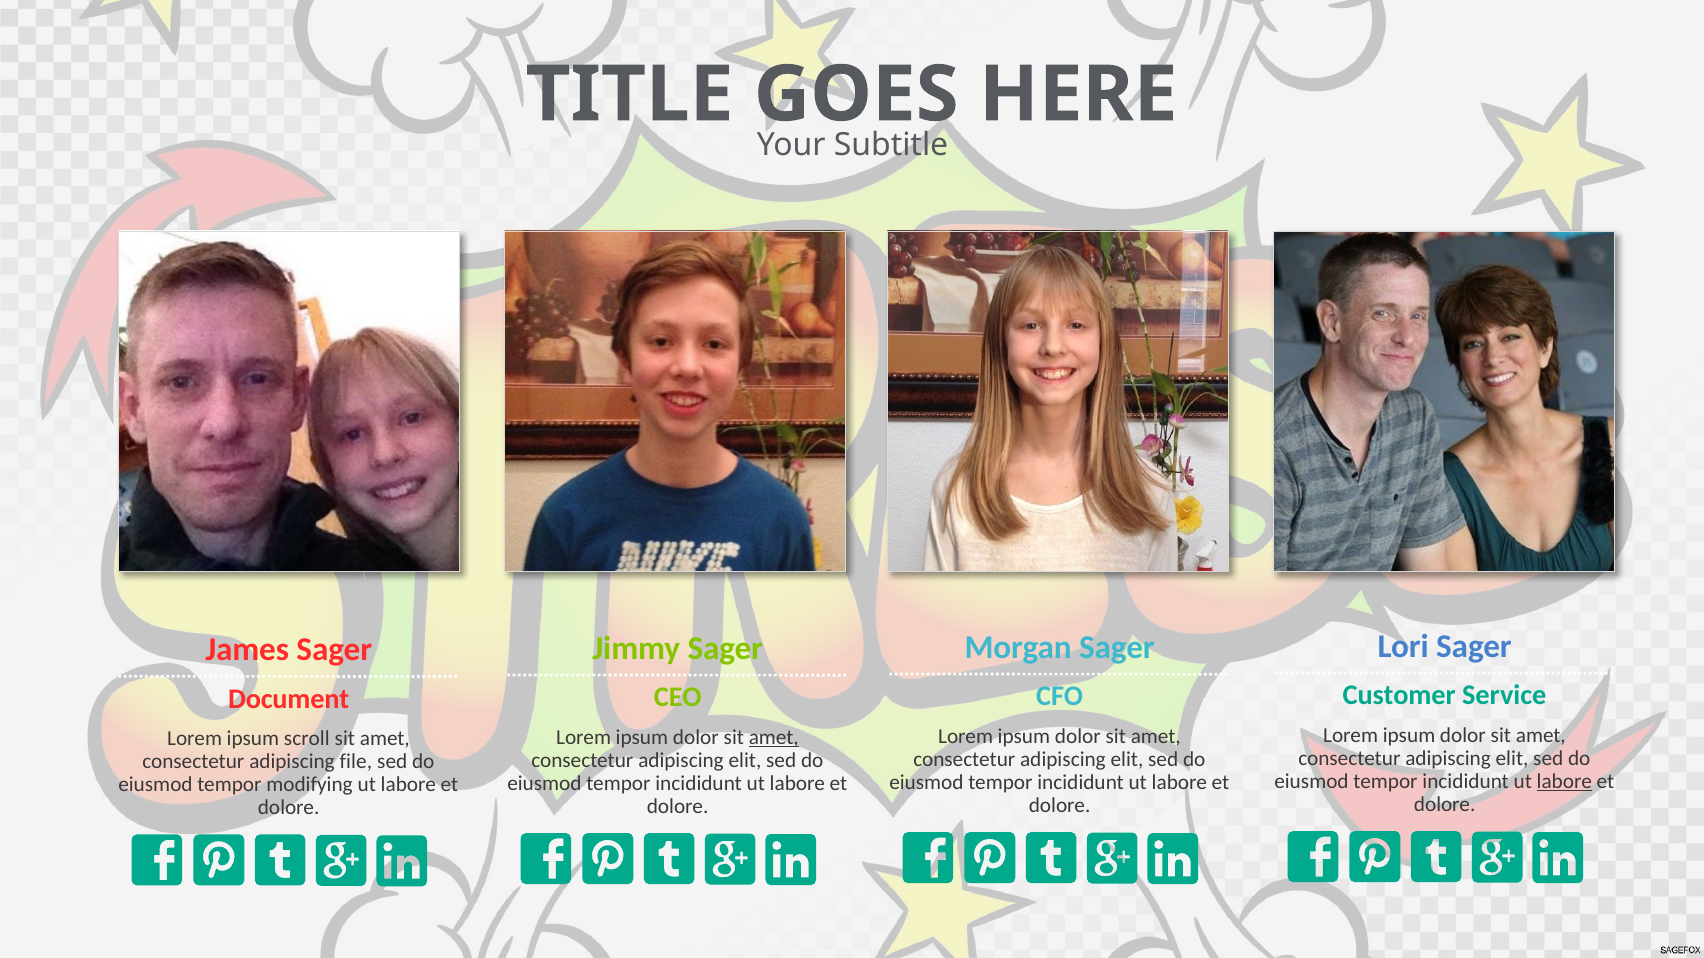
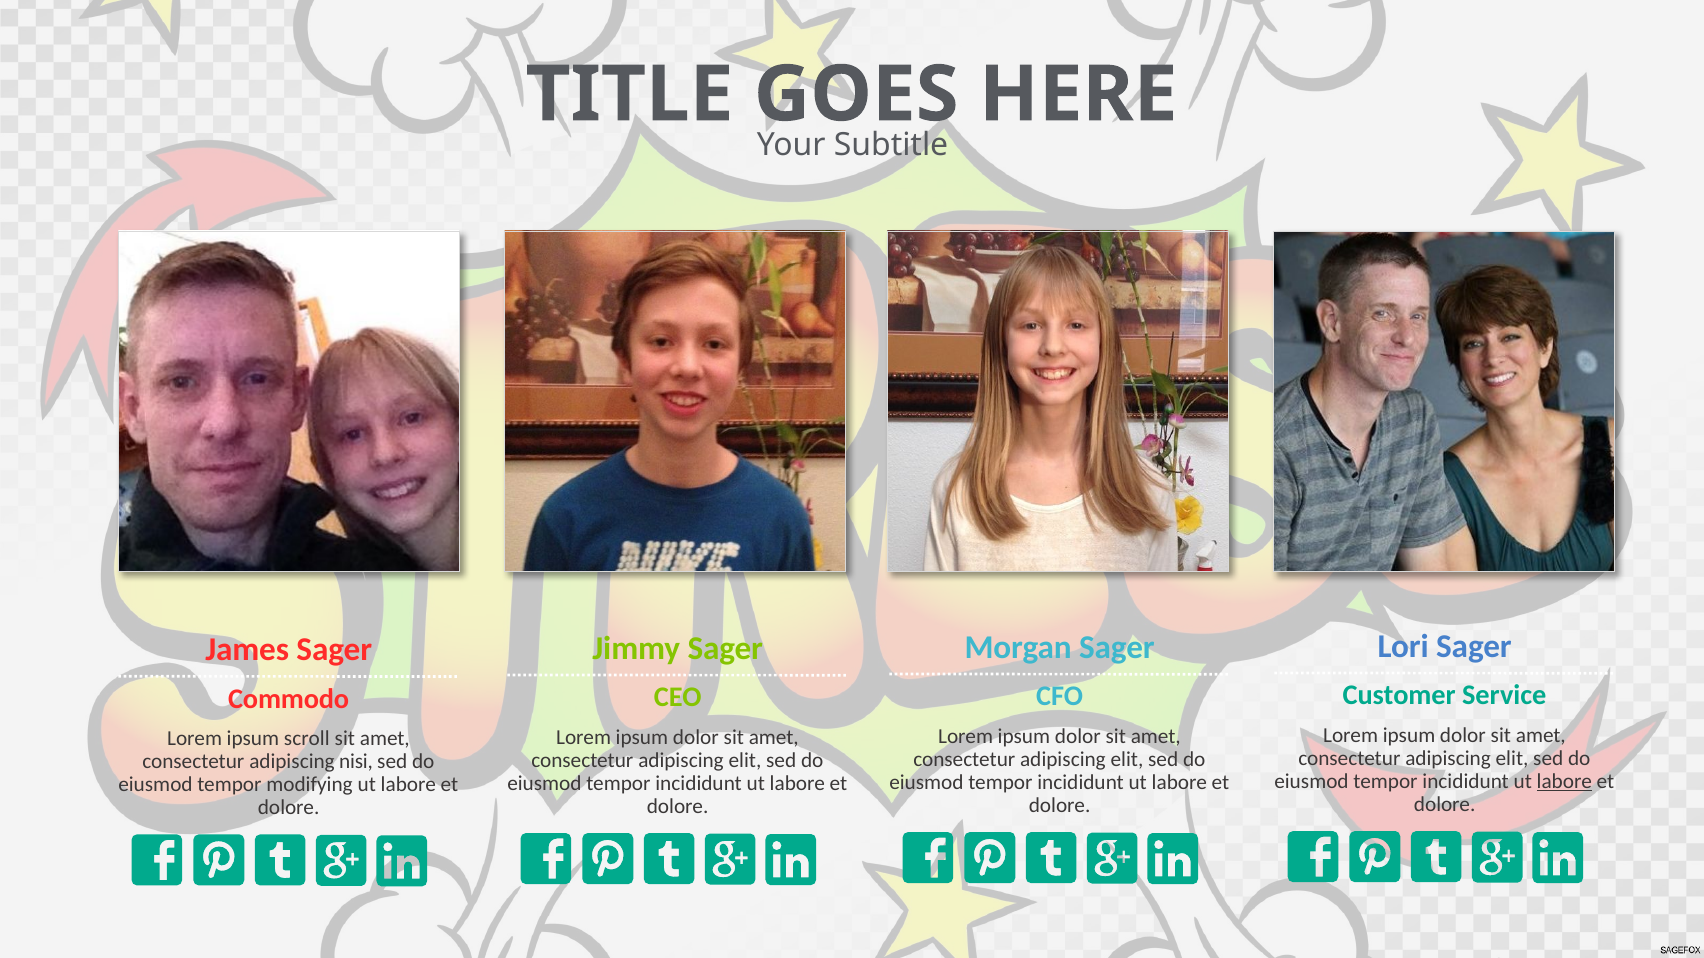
Document: Document -> Commodo
amet at (774, 738) underline: present -> none
file: file -> nisi
